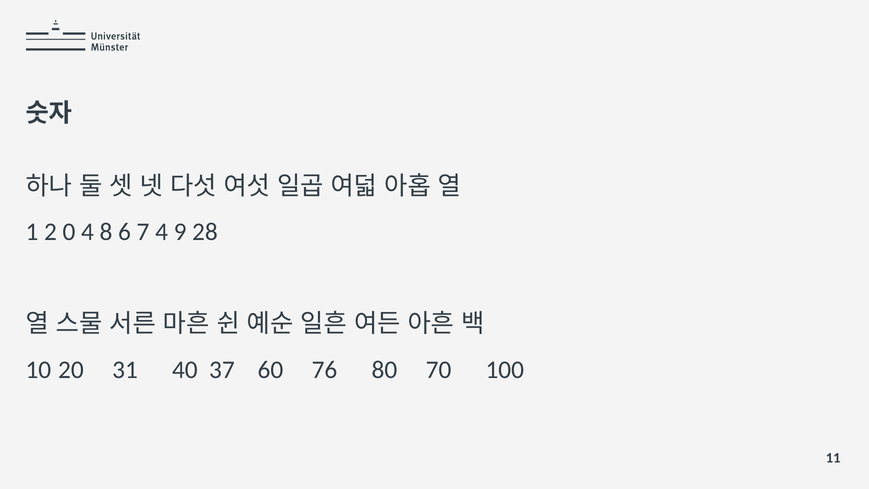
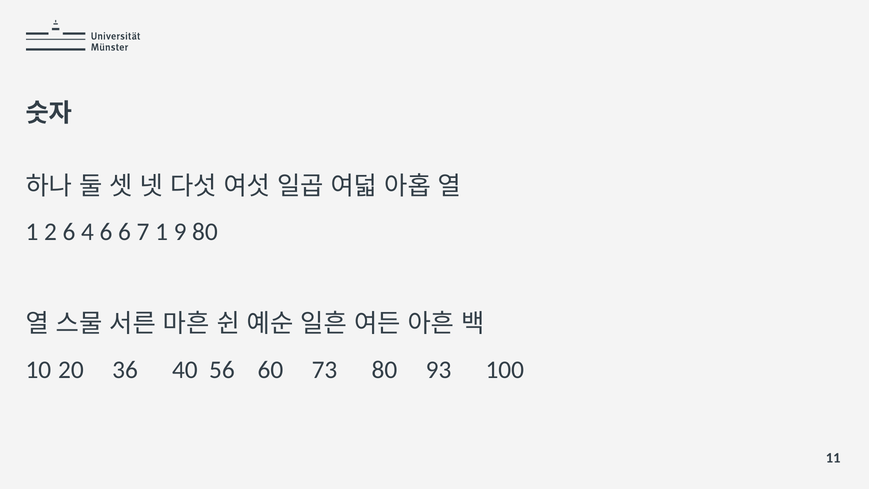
2 0: 0 -> 6
4 8: 8 -> 6
7 4: 4 -> 1
9 28: 28 -> 80
31: 31 -> 36
37: 37 -> 56
76: 76 -> 73
70: 70 -> 93
